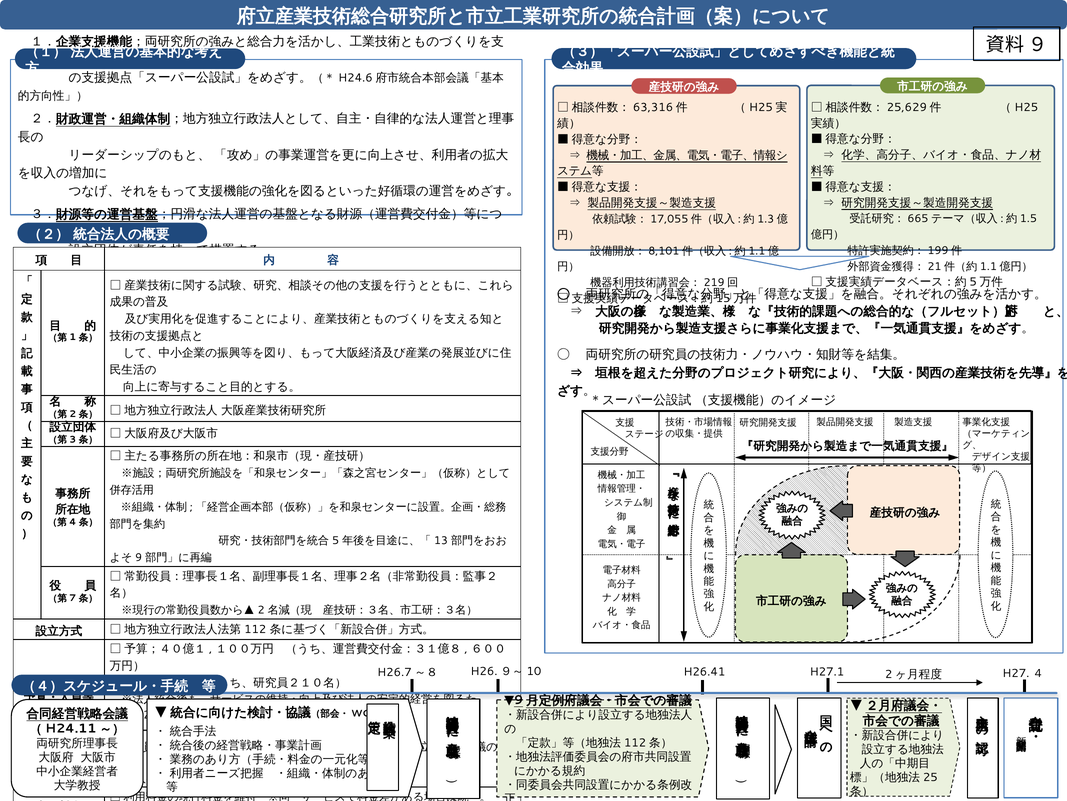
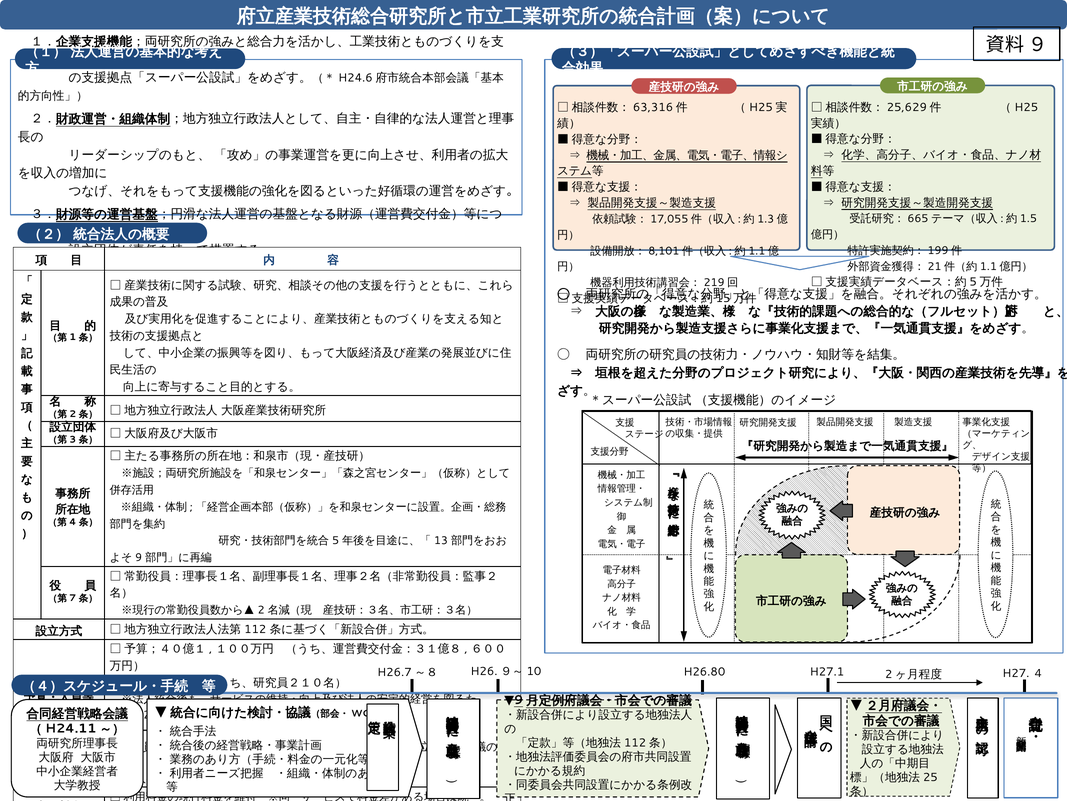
H26.41: H26.41 -> H26.80
